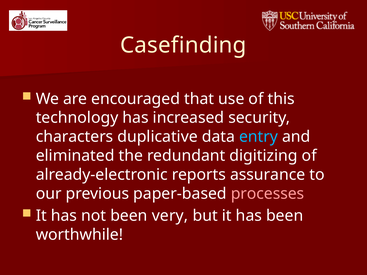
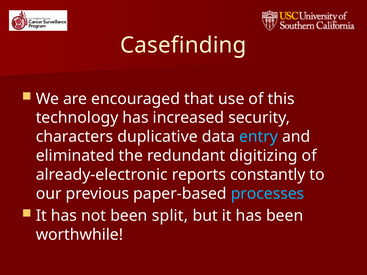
assurance: assurance -> constantly
processes colour: pink -> light blue
very: very -> split
